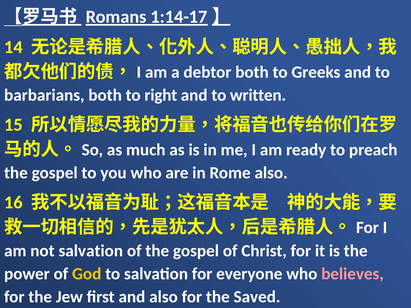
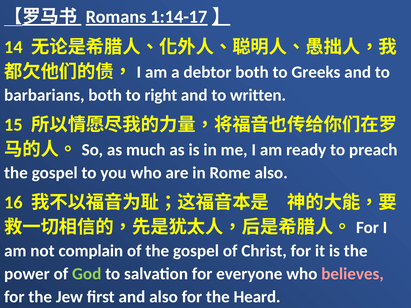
not salvation: salvation -> complain
God colour: yellow -> light green
Saved: Saved -> Heard
